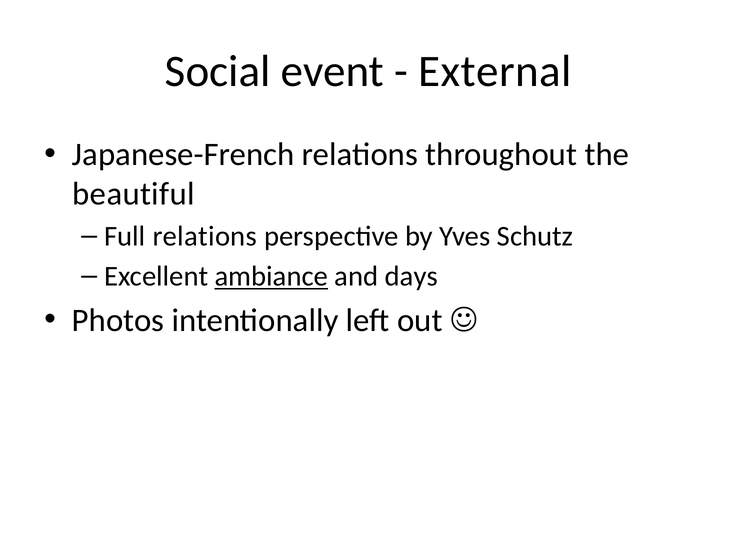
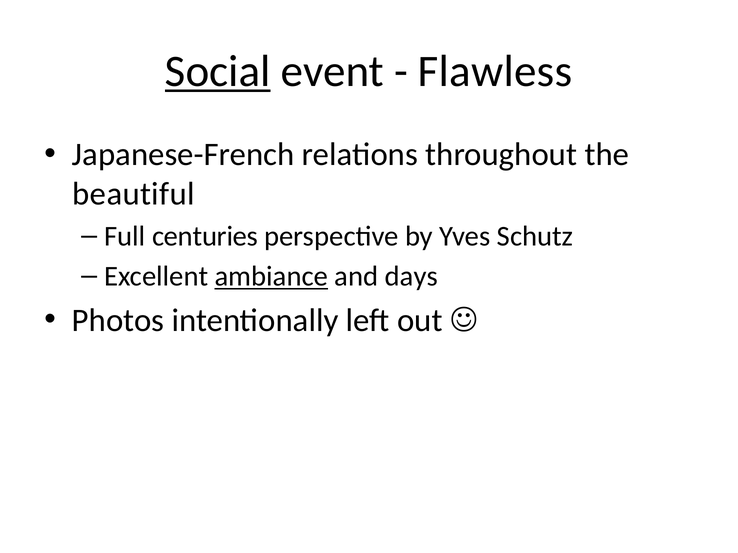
Social underline: none -> present
External: External -> Flawless
Full relations: relations -> centuries
